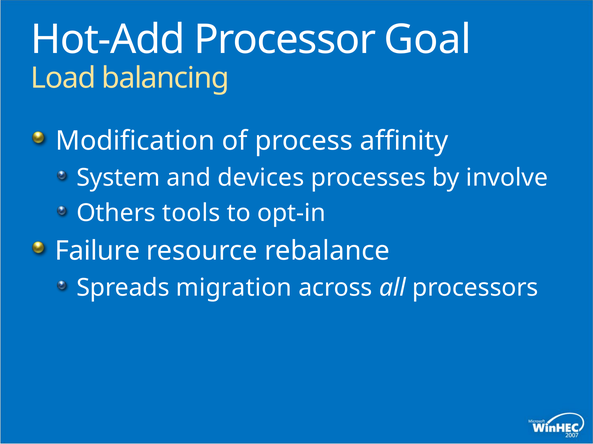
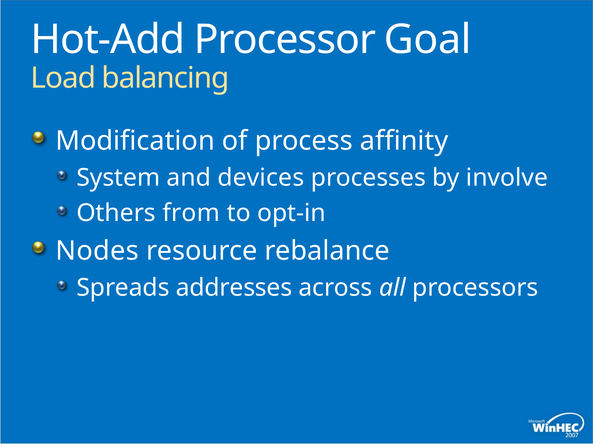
tools: tools -> from
Failure: Failure -> Nodes
migration: migration -> addresses
